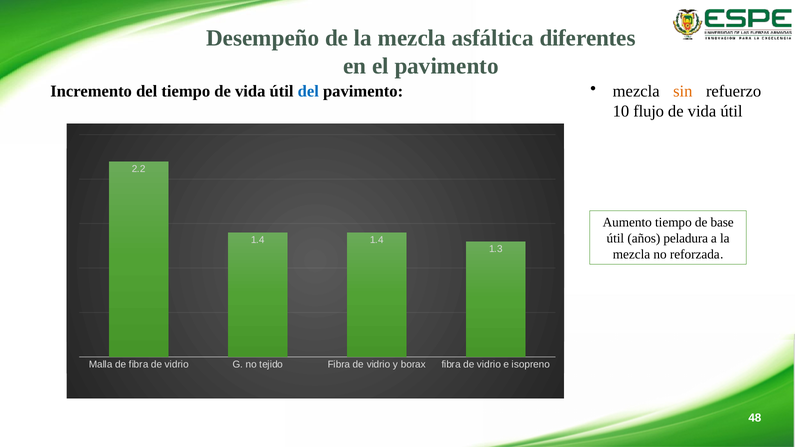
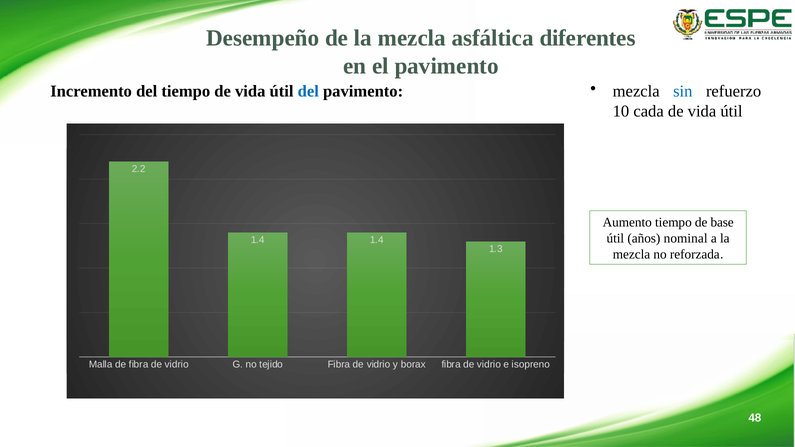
sin colour: orange -> blue
flujo: flujo -> cada
peladura: peladura -> nominal
